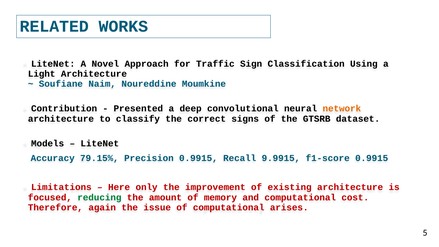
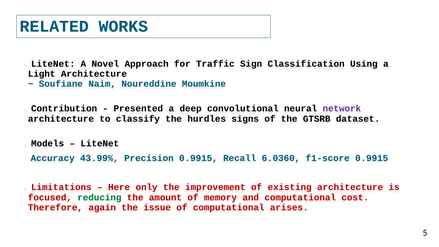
network colour: orange -> purple
correct: correct -> hurdles
79.15%: 79.15% -> 43.99%
9.9915: 9.9915 -> 6.0360
